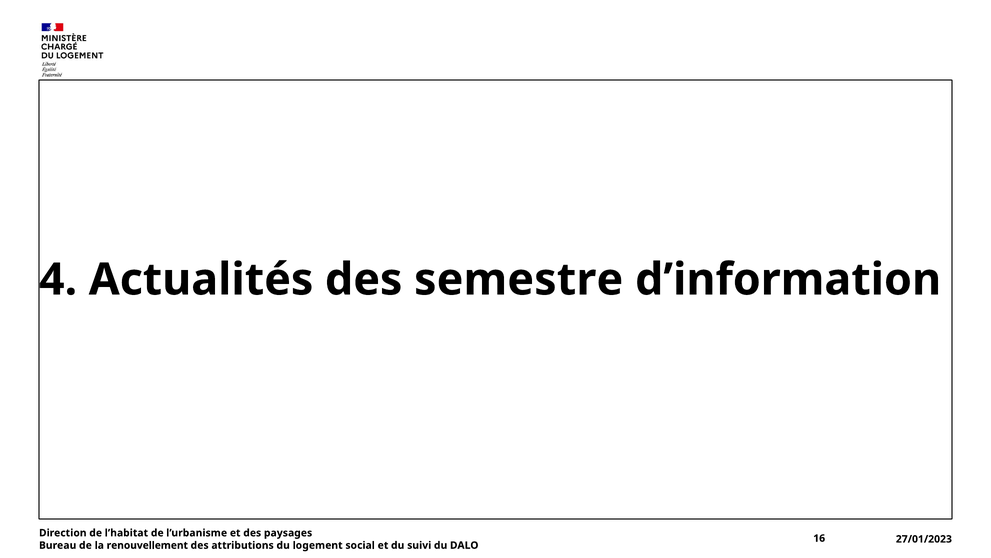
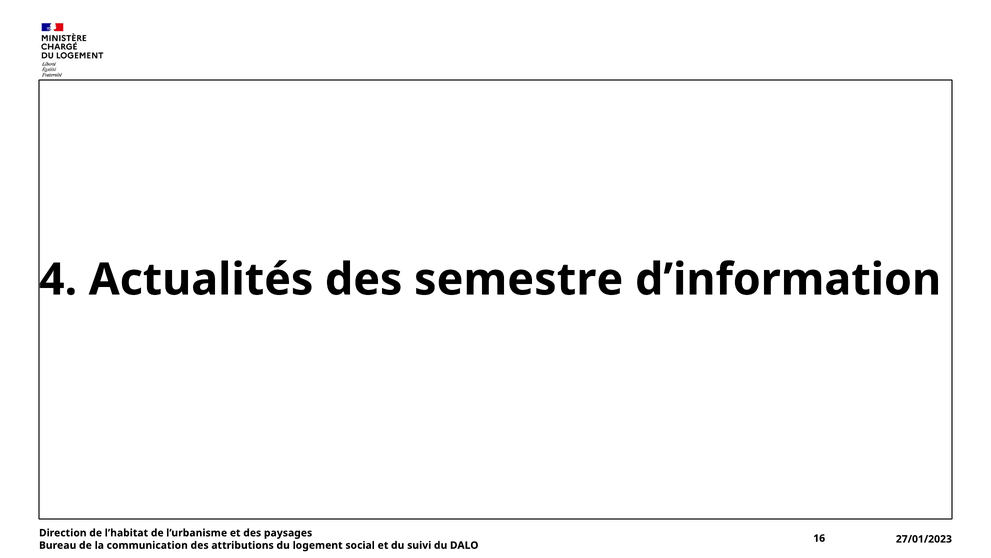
renouvellement: renouvellement -> communication
